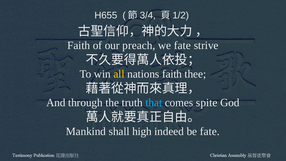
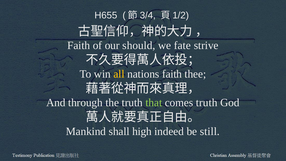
preach: preach -> should
that colour: light blue -> light green
comes spite: spite -> truth
be fate: fate -> still
